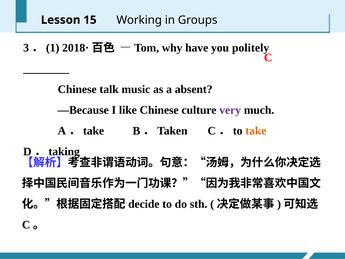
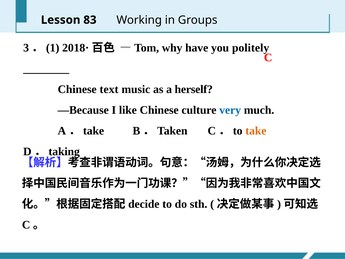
15: 15 -> 83
talk: talk -> text
absent: absent -> herself
very colour: purple -> blue
